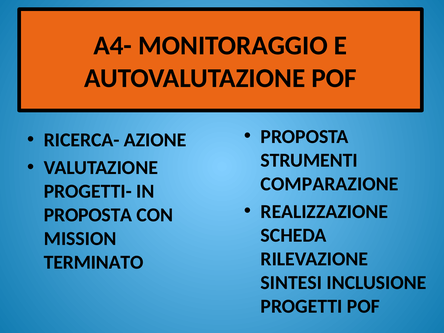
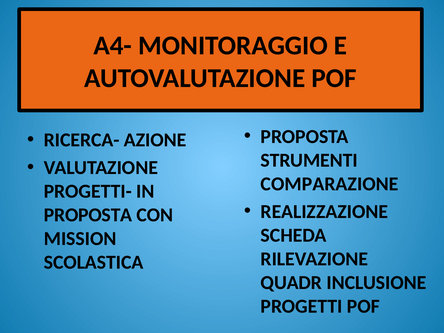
TERMINATO: TERMINATO -> SCOLASTICA
SINTESI: SINTESI -> QUADR
